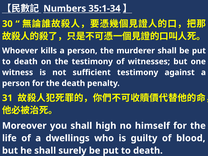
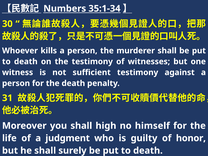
dwellings: dwellings -> judgment
blood: blood -> honor
